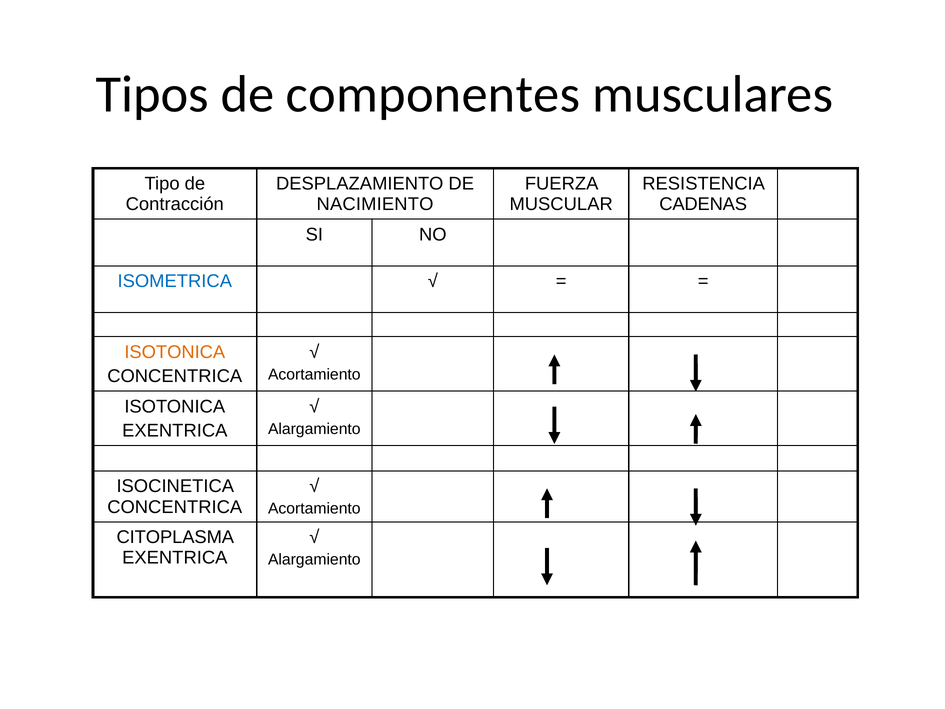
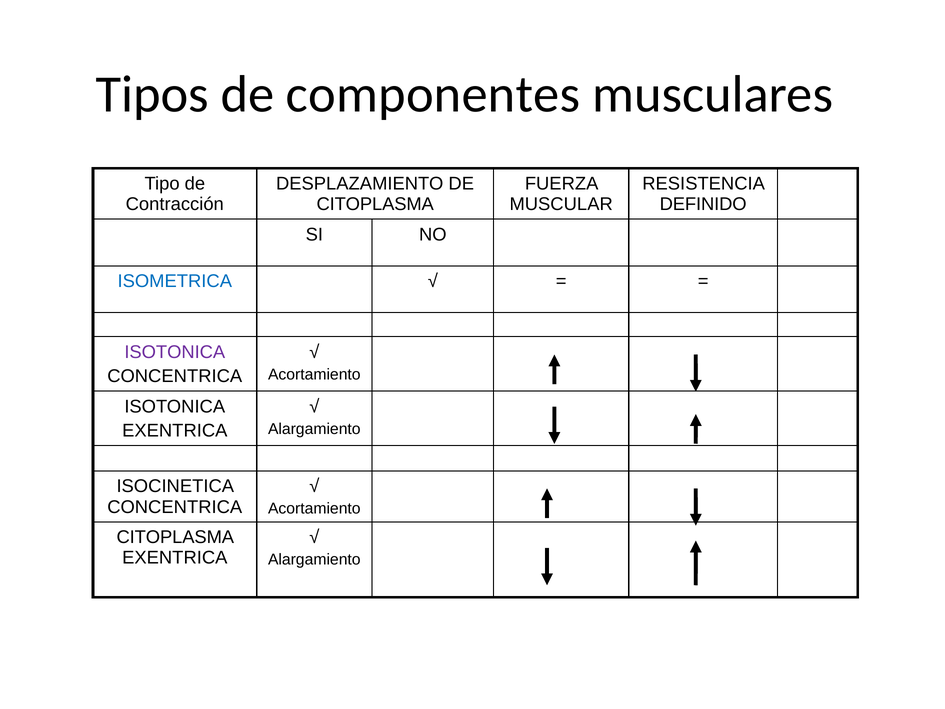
NACIMIENTO at (375, 204): NACIMIENTO -> CITOPLASMA
CADENAS: CADENAS -> DEFINIDO
ISOTONICA at (175, 352) colour: orange -> purple
